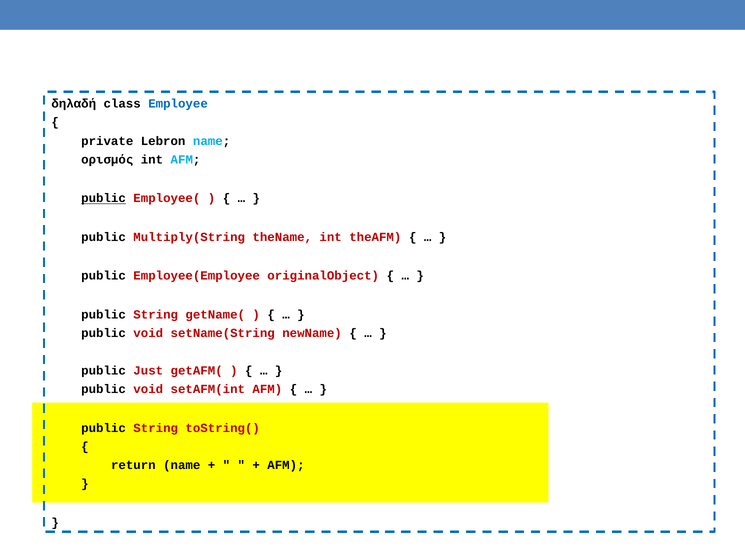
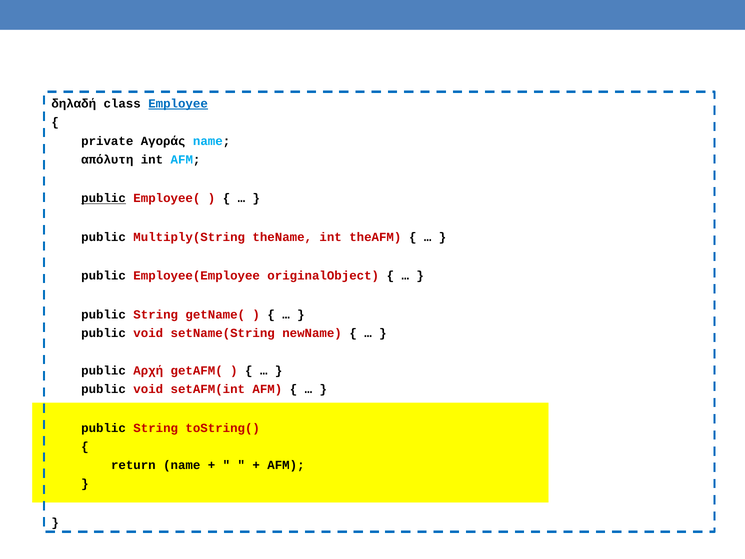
Employee underline: none -> present
Lebron: Lebron -> Αγοράς
ορισμός: ορισμός -> απόλυτη
Just: Just -> Αρχή
